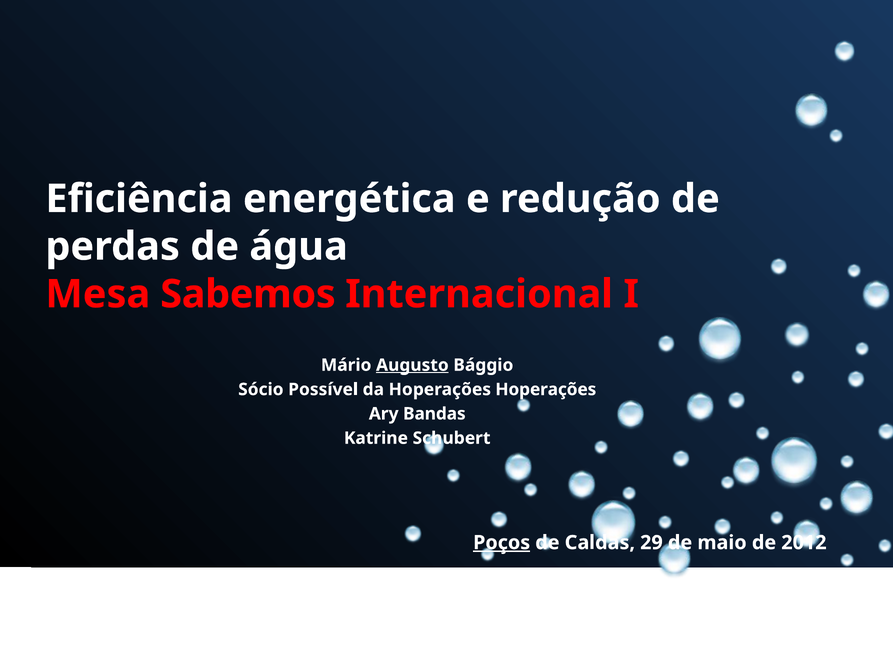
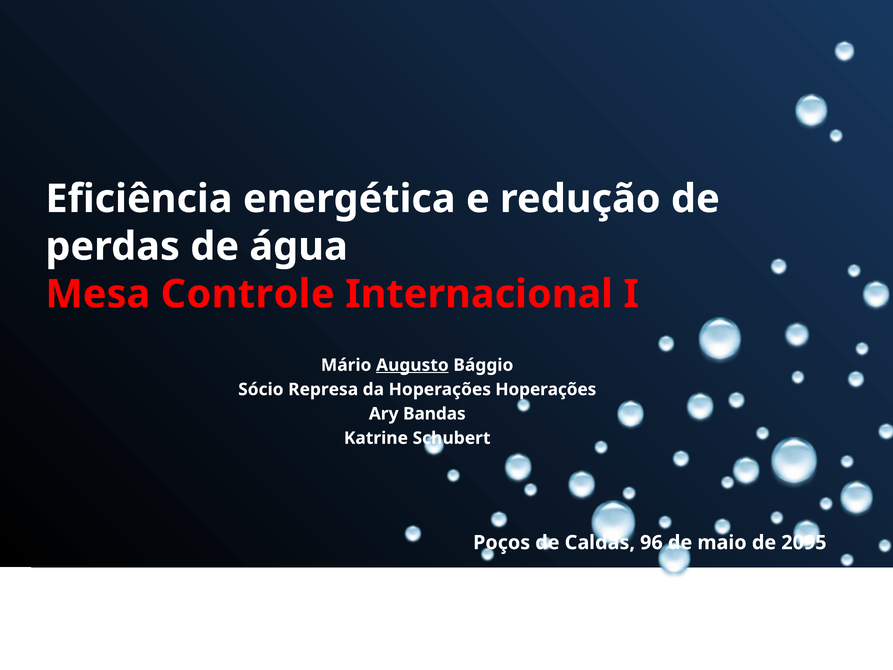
Sabemos: Sabemos -> Controle
Possível: Possível -> Represa
Poços underline: present -> none
29: 29 -> 96
2012: 2012 -> 2095
